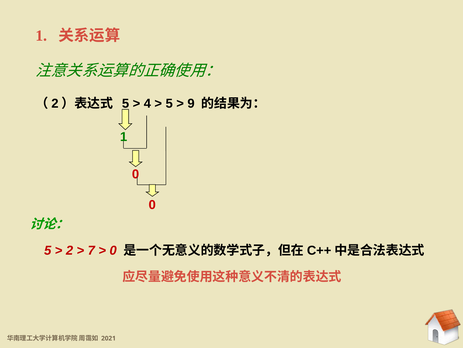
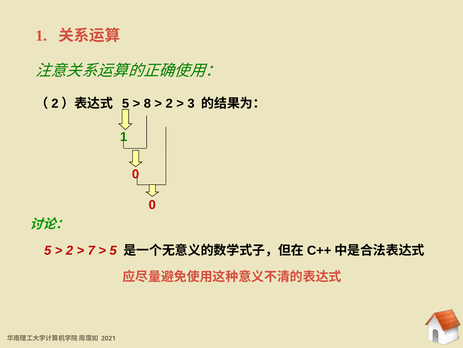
4: 4 -> 8
5 at (169, 104): 5 -> 2
9: 9 -> 3
0 at (113, 250): 0 -> 5
